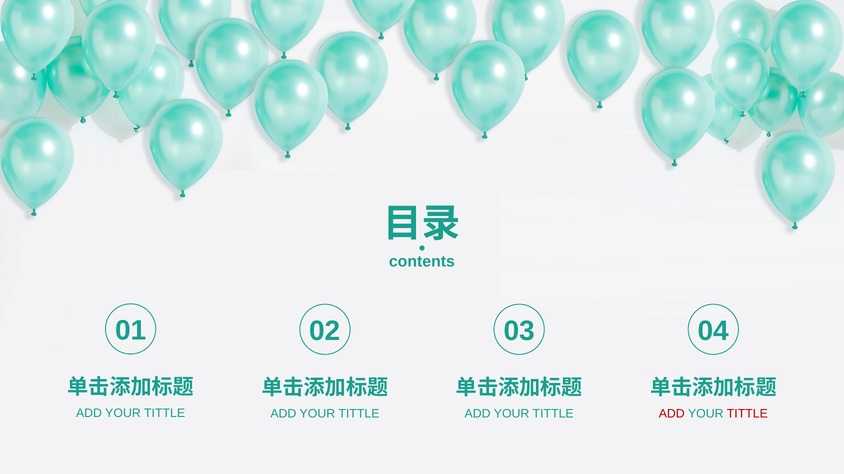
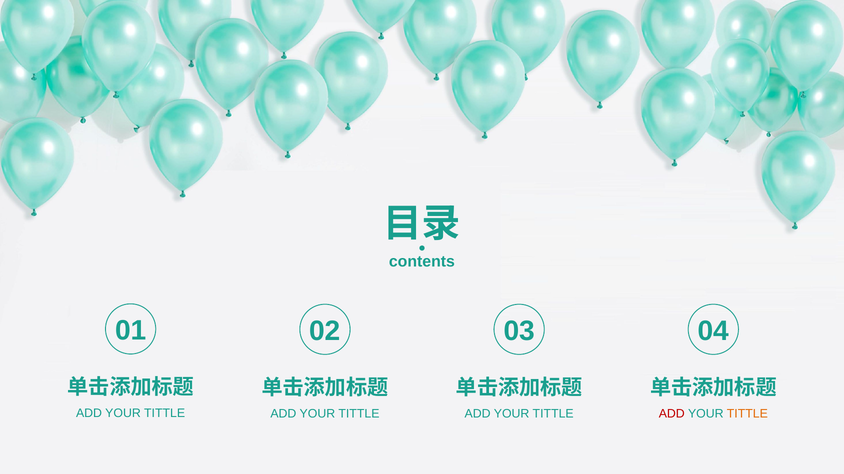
TITTLE at (747, 414) colour: red -> orange
